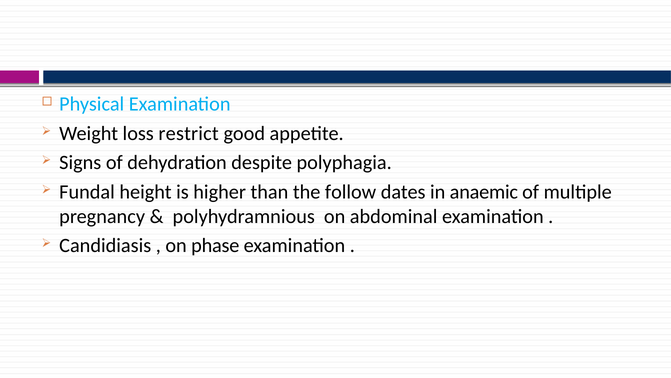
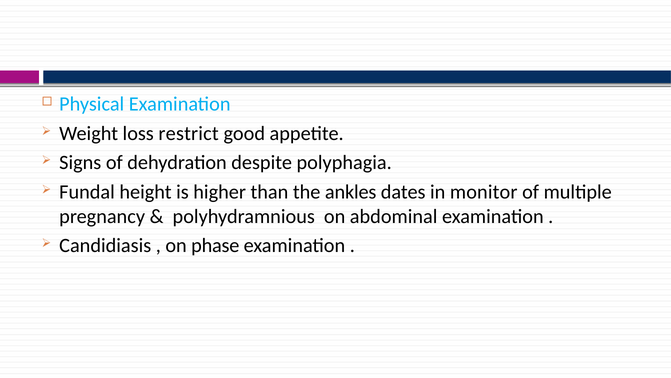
follow: follow -> ankles
anaemic: anaemic -> monitor
